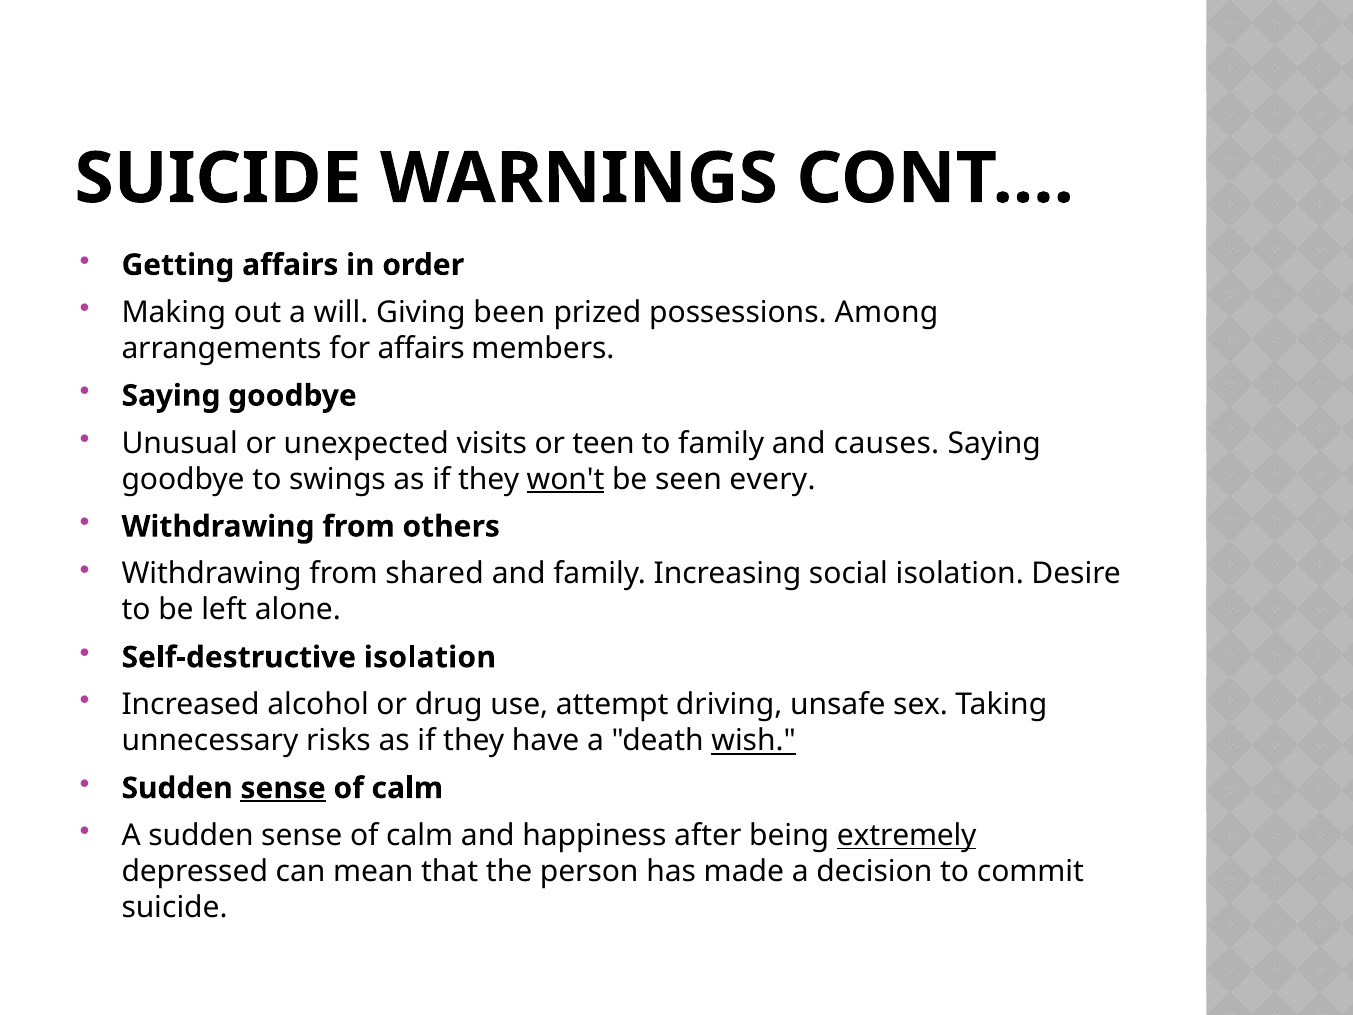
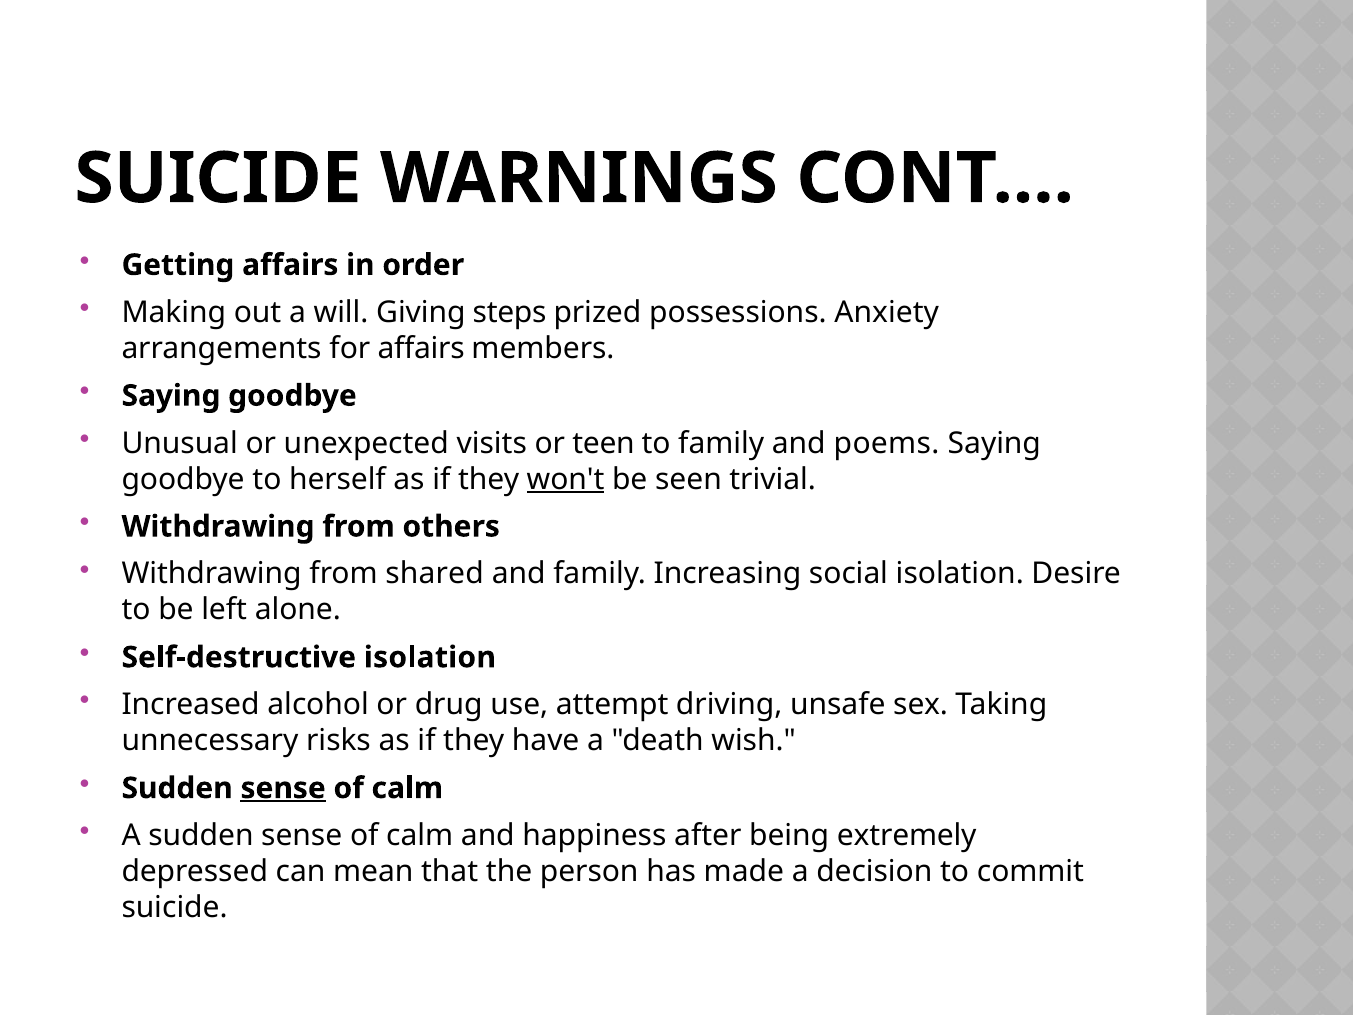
been: been -> steps
Among: Among -> Anxiety
causes: causes -> poems
swings: swings -> herself
every: every -> trivial
wish underline: present -> none
extremely underline: present -> none
